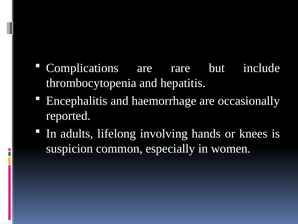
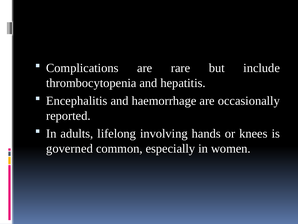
suspicion: suspicion -> governed
